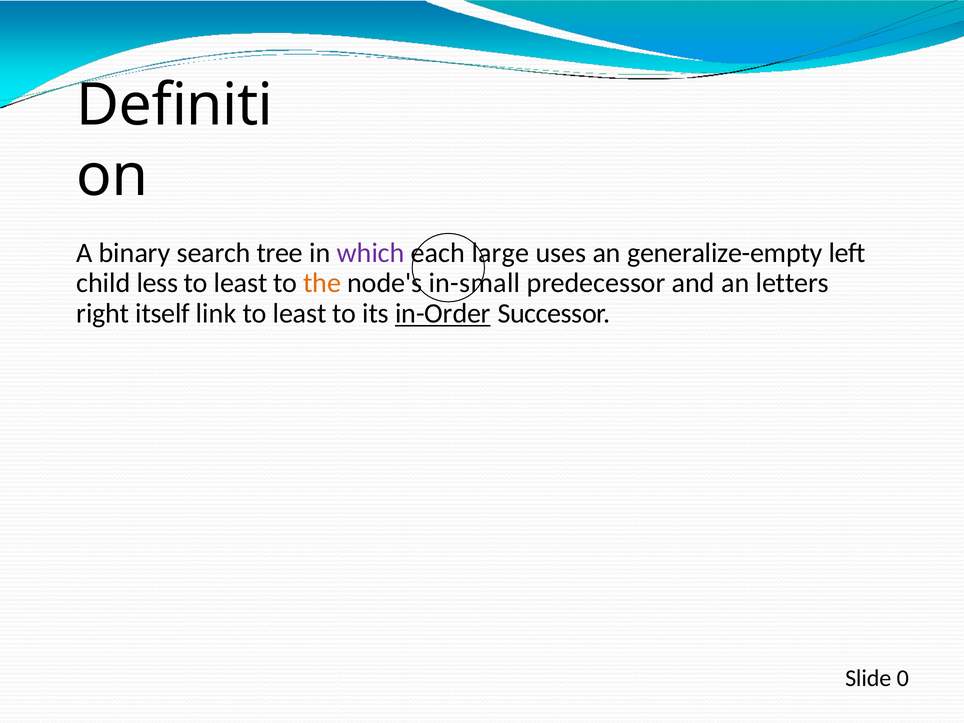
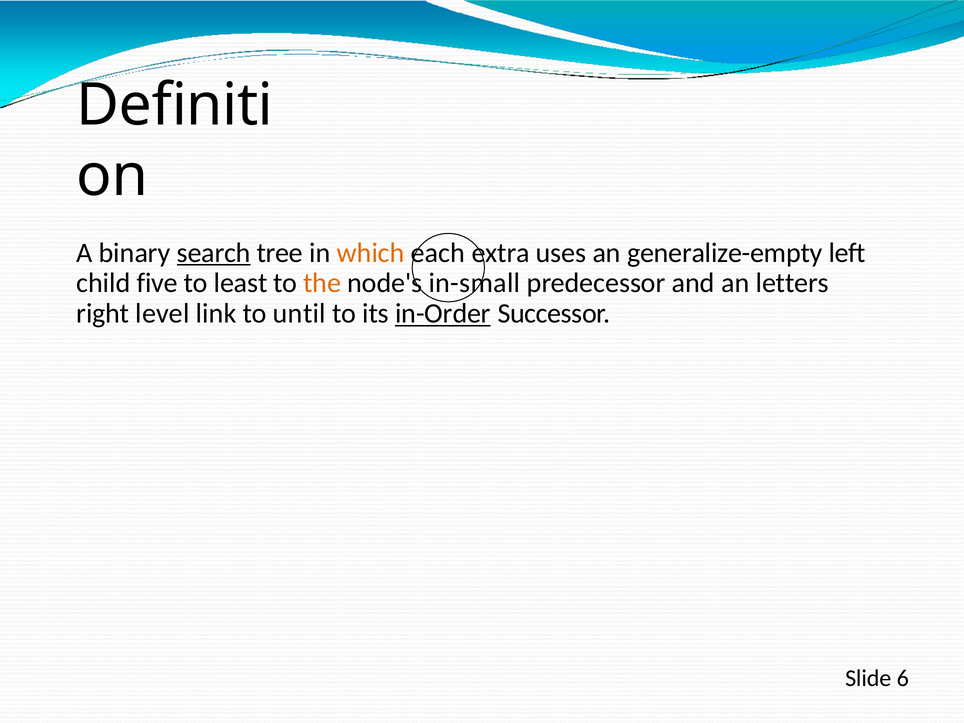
search underline: none -> present
which colour: purple -> orange
large: large -> extra
less: less -> five
itself: itself -> level
link to least: least -> until
0: 0 -> 6
